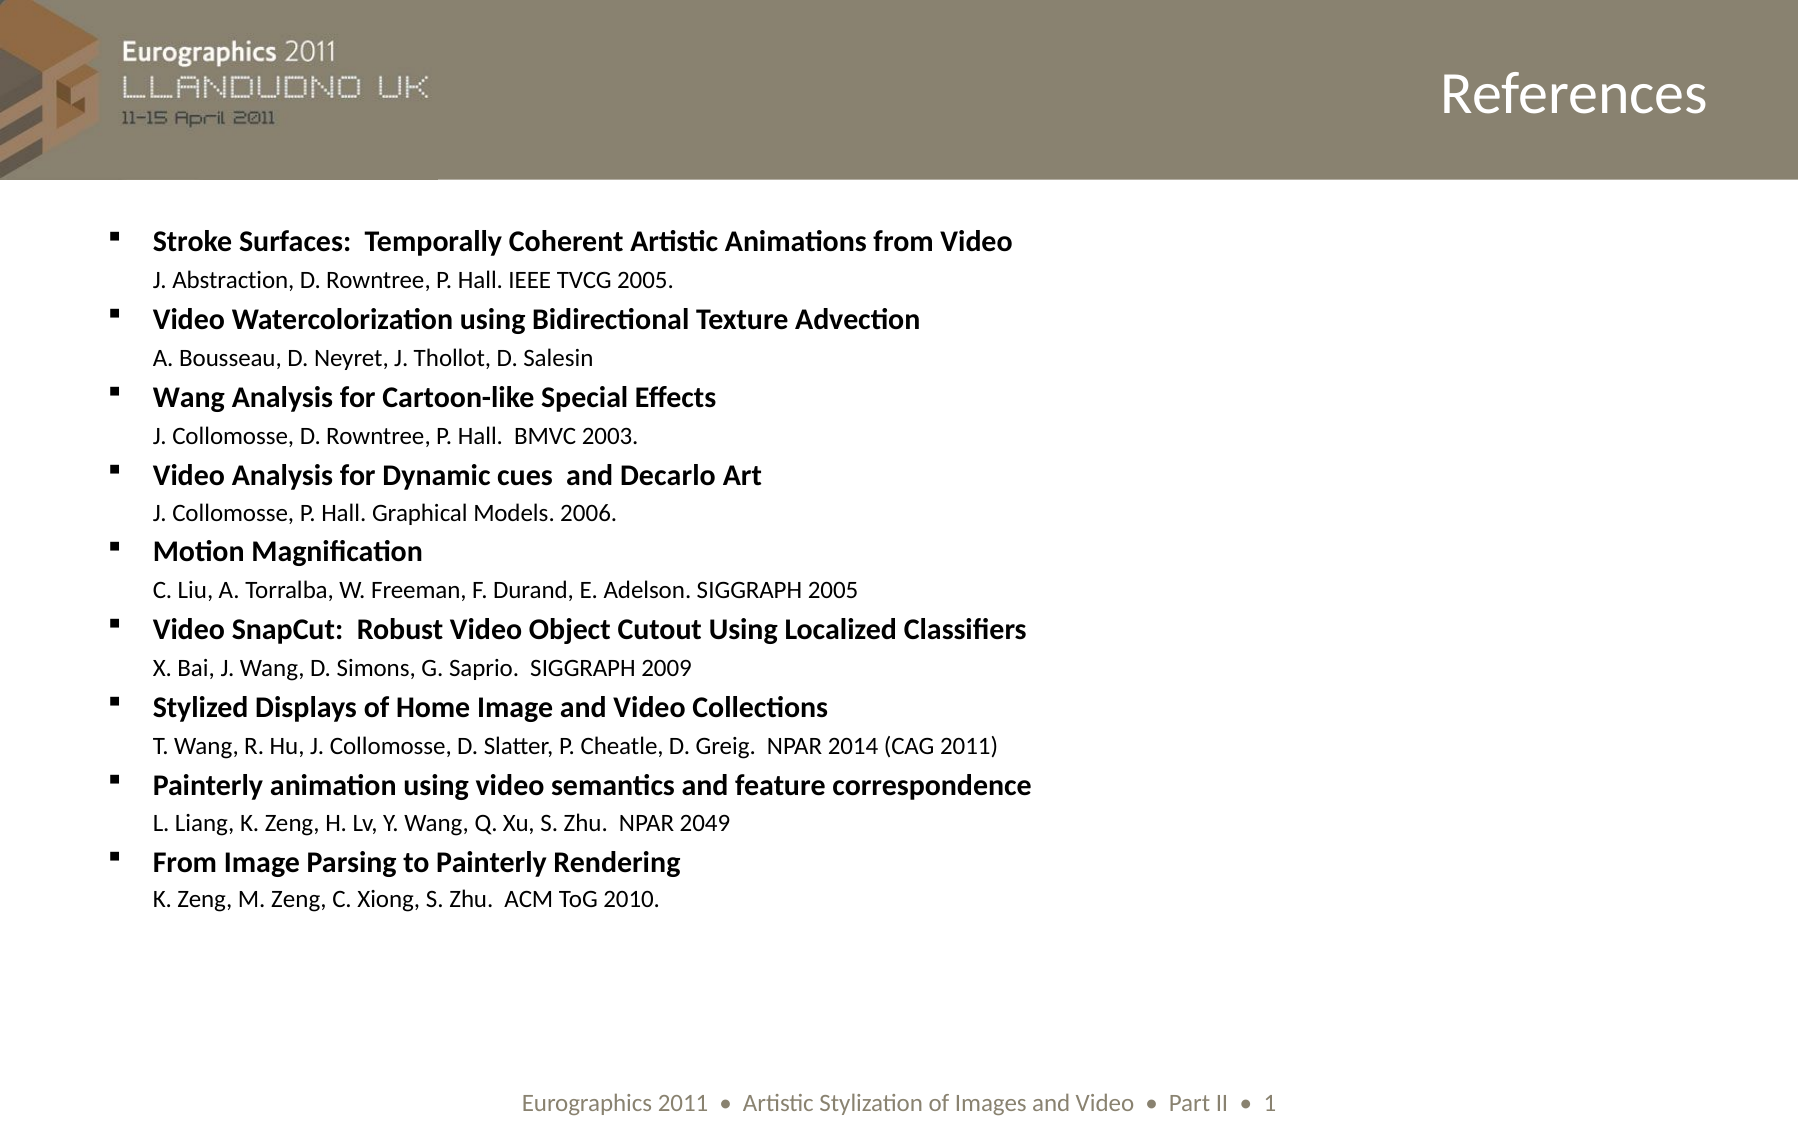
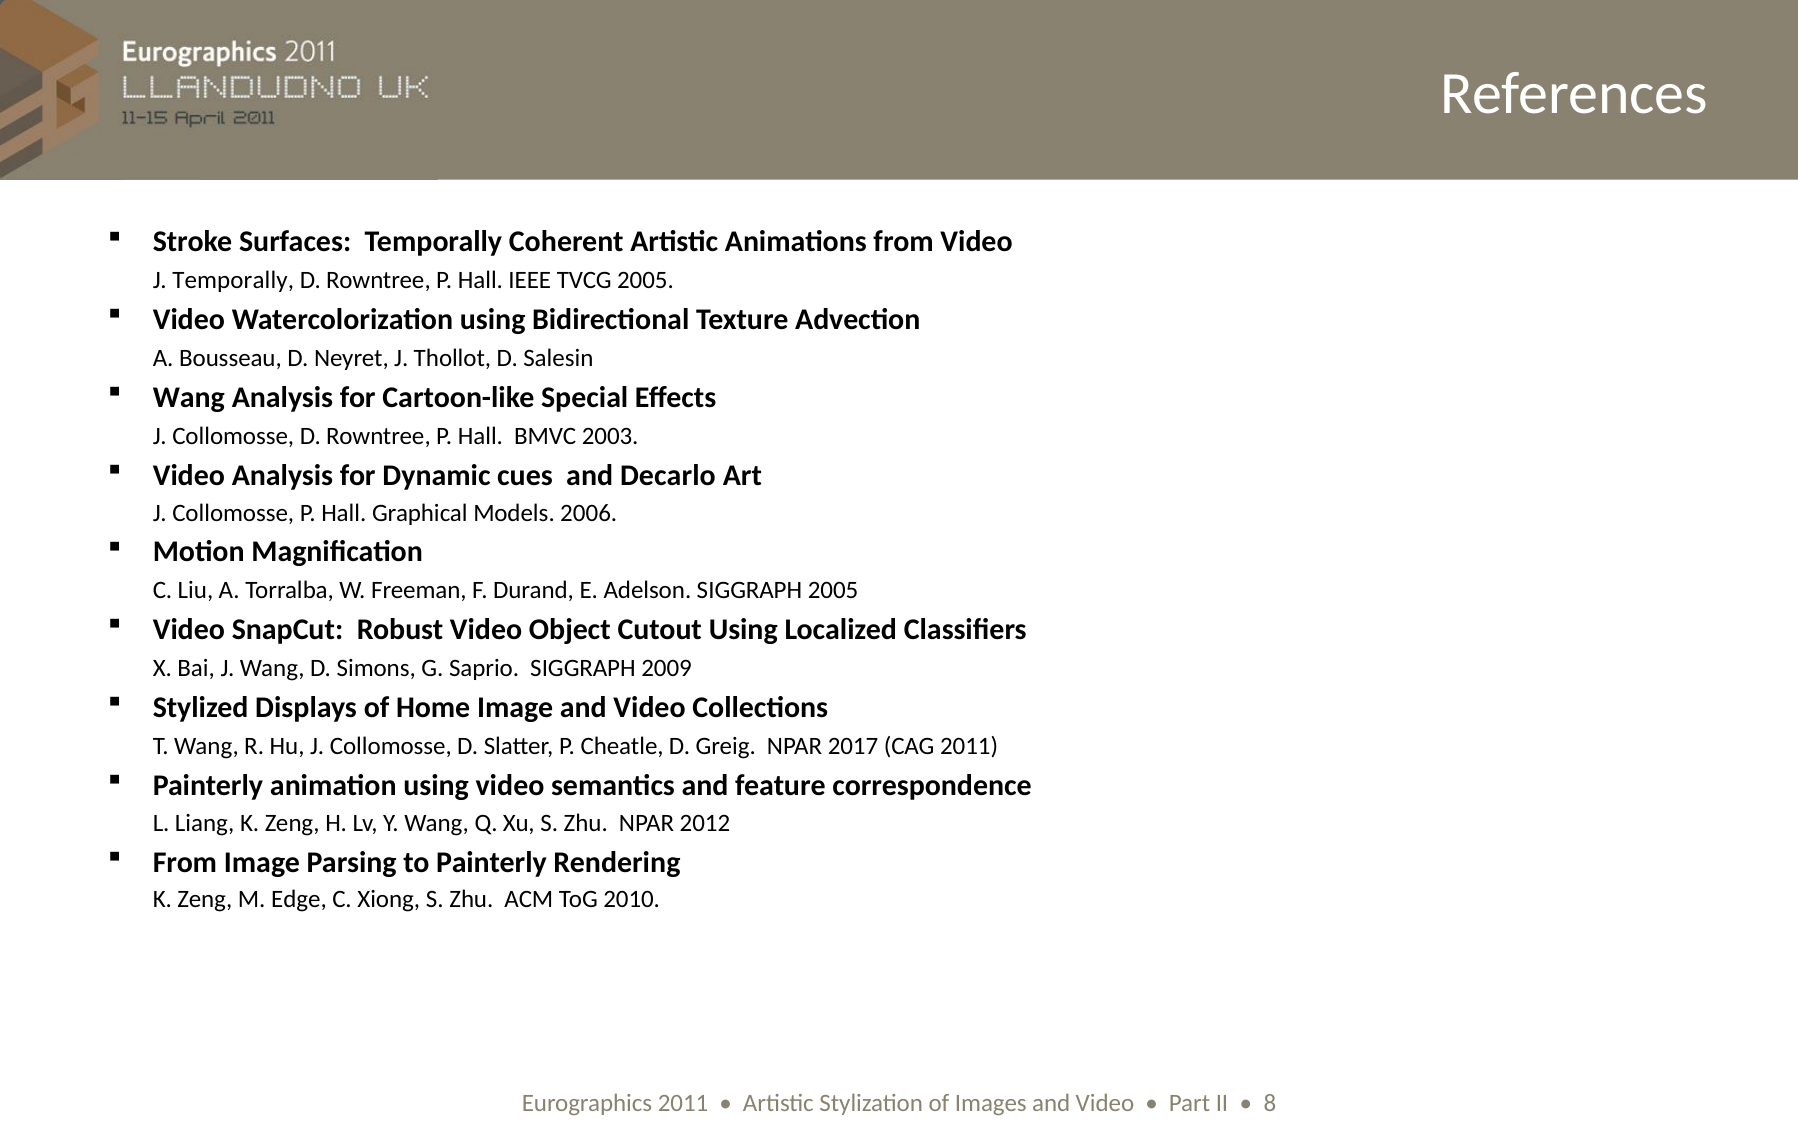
J Abstraction: Abstraction -> Temporally
2014: 2014 -> 2017
2049: 2049 -> 2012
M Zeng: Zeng -> Edge
1: 1 -> 8
